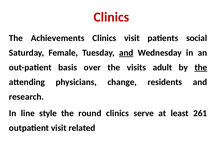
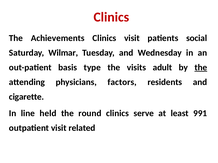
Female: Female -> Wilmar
and at (126, 53) underline: present -> none
over: over -> type
change: change -> factors
research: research -> cigarette
style: style -> held
261: 261 -> 991
